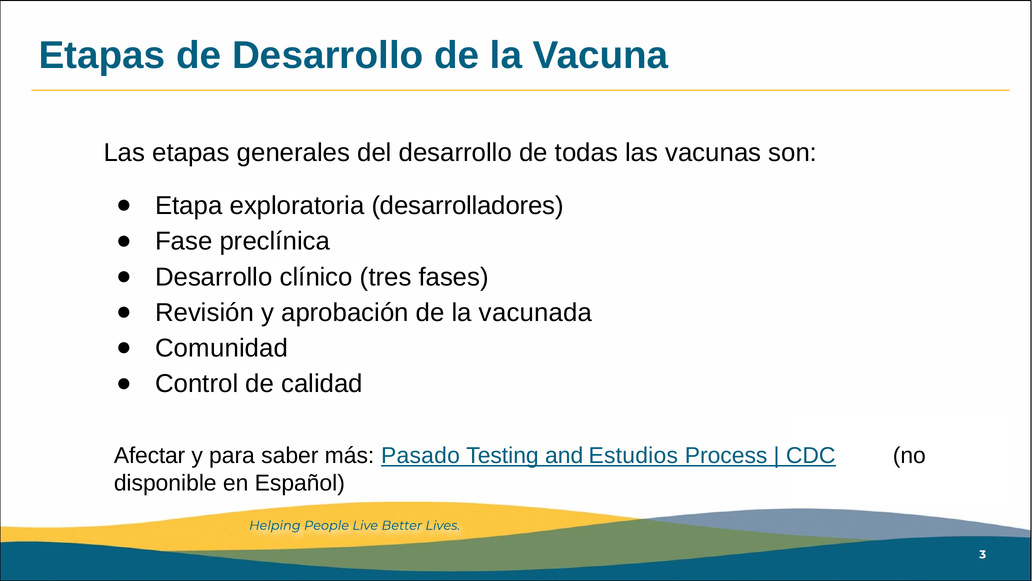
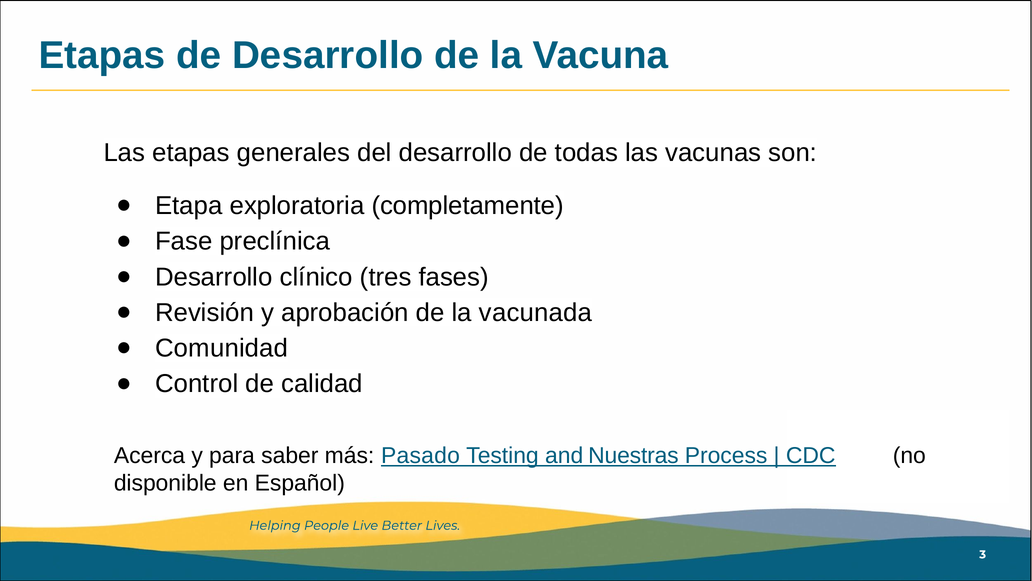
desarrolladores: desarrolladores -> completamente
Afectar: Afectar -> Acerca
Estudios: Estudios -> Nuestras
